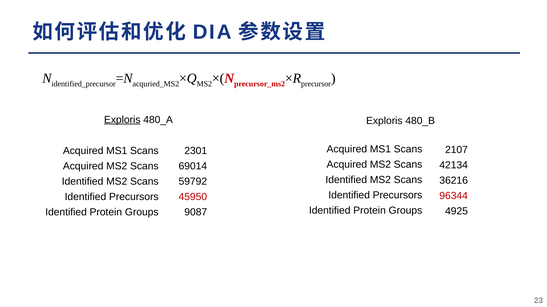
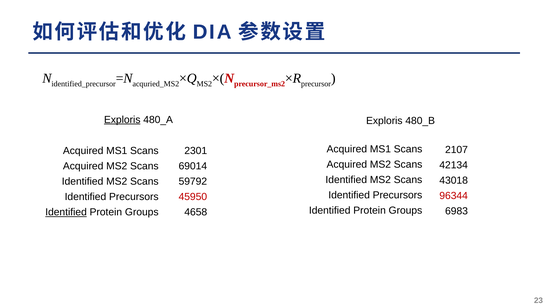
36216: 36216 -> 43018
4925: 4925 -> 6983
Identified at (66, 213) underline: none -> present
9087: 9087 -> 4658
